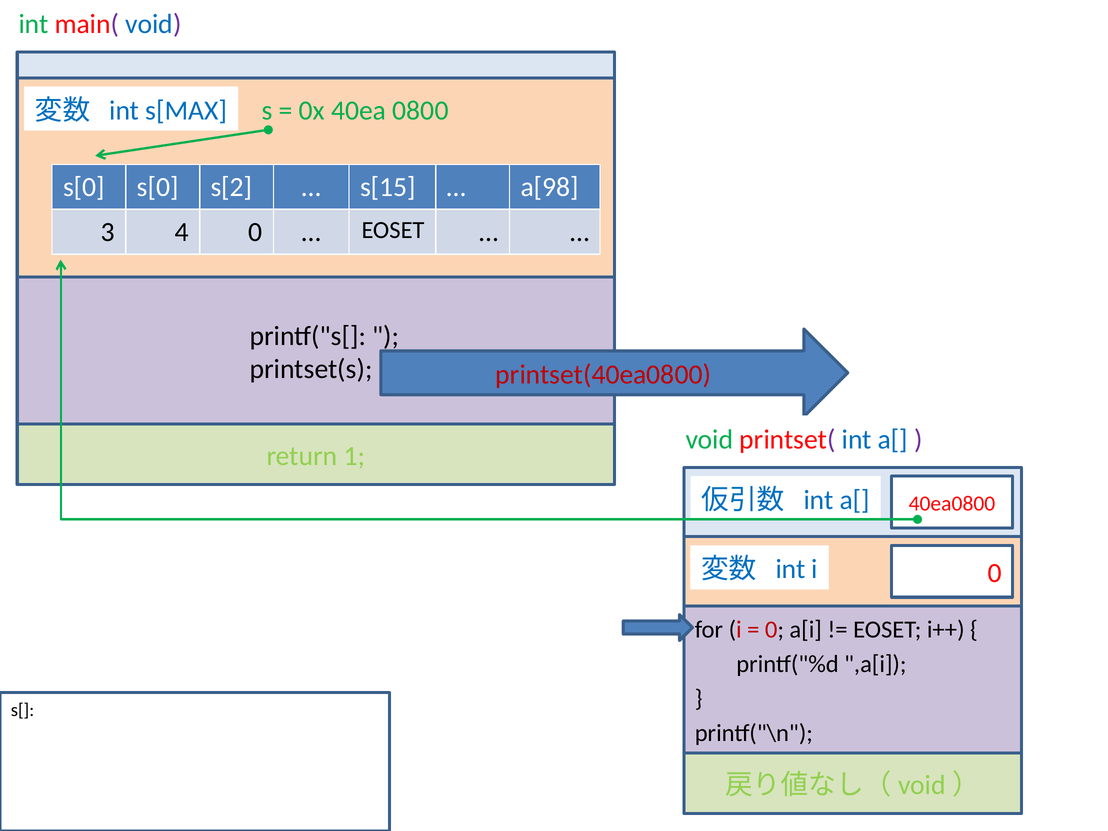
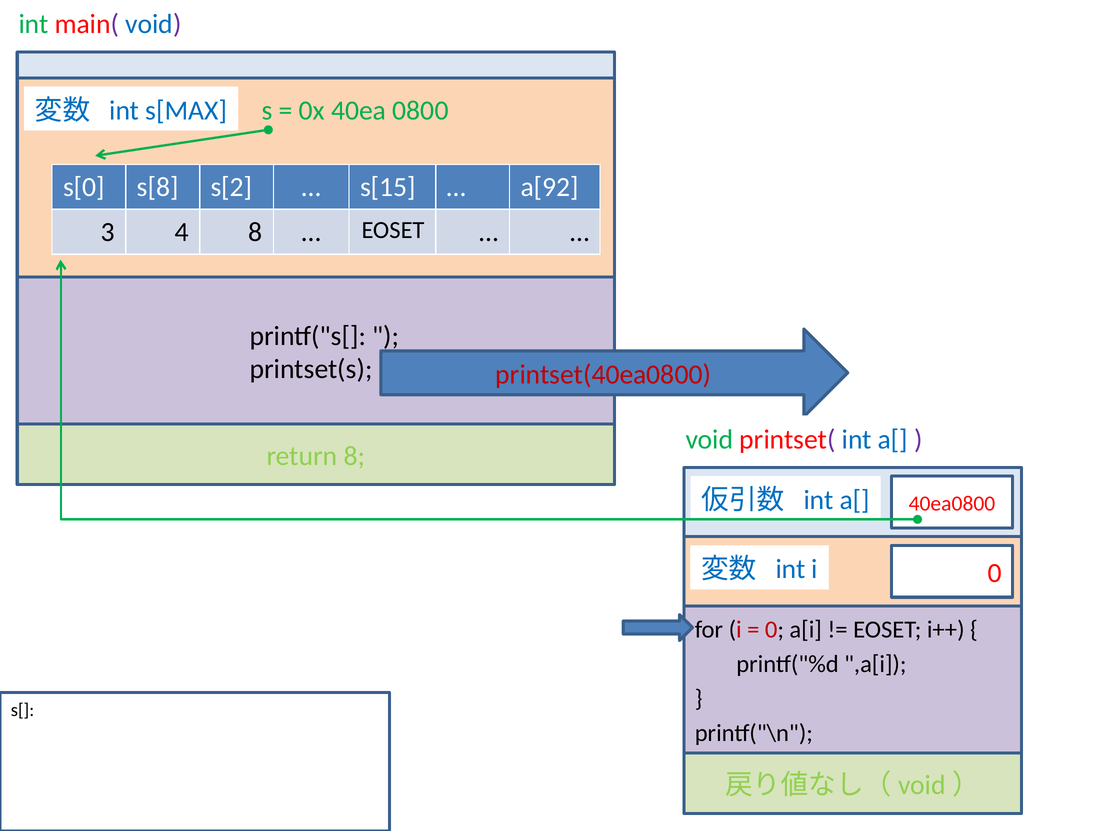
s[0 s[0: s[0 -> s[8
a[98: a[98 -> a[92
4 0: 0 -> 8
return 1: 1 -> 8
